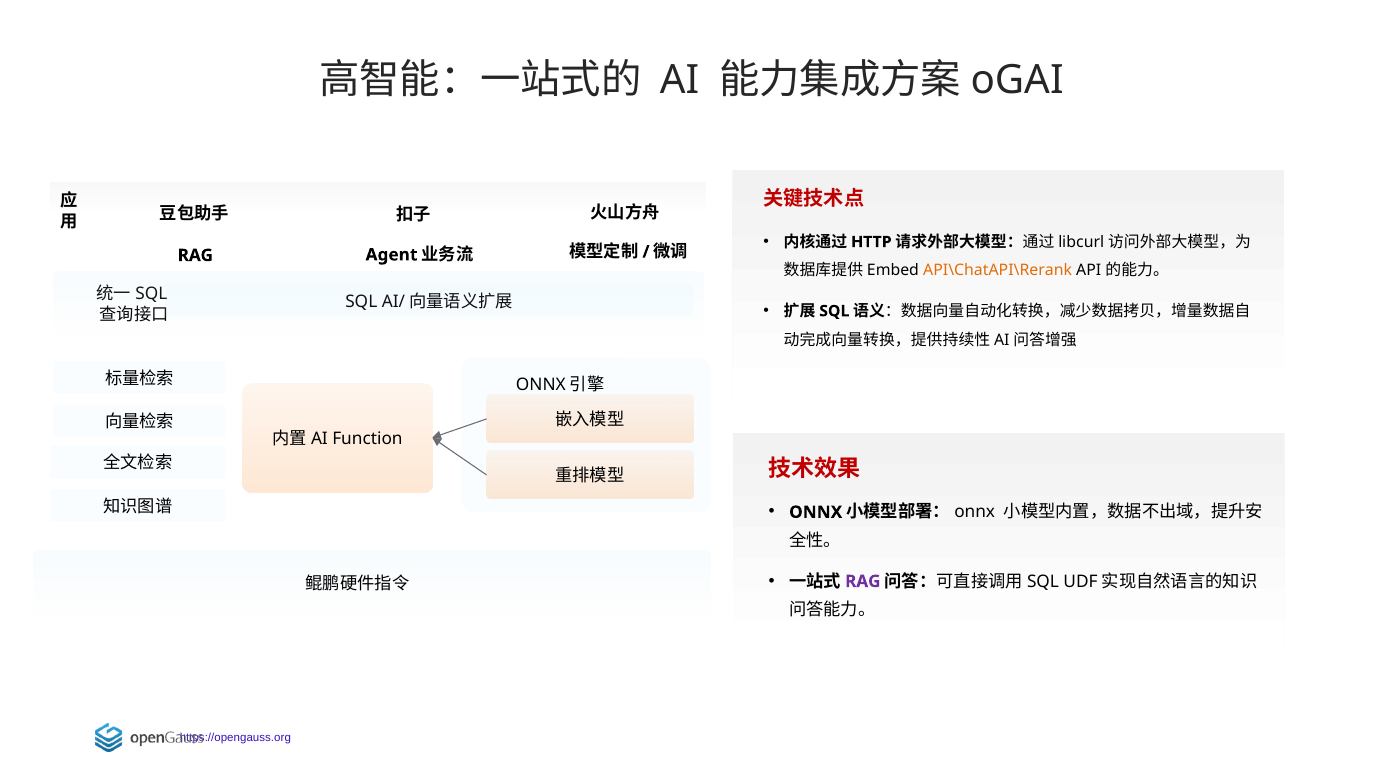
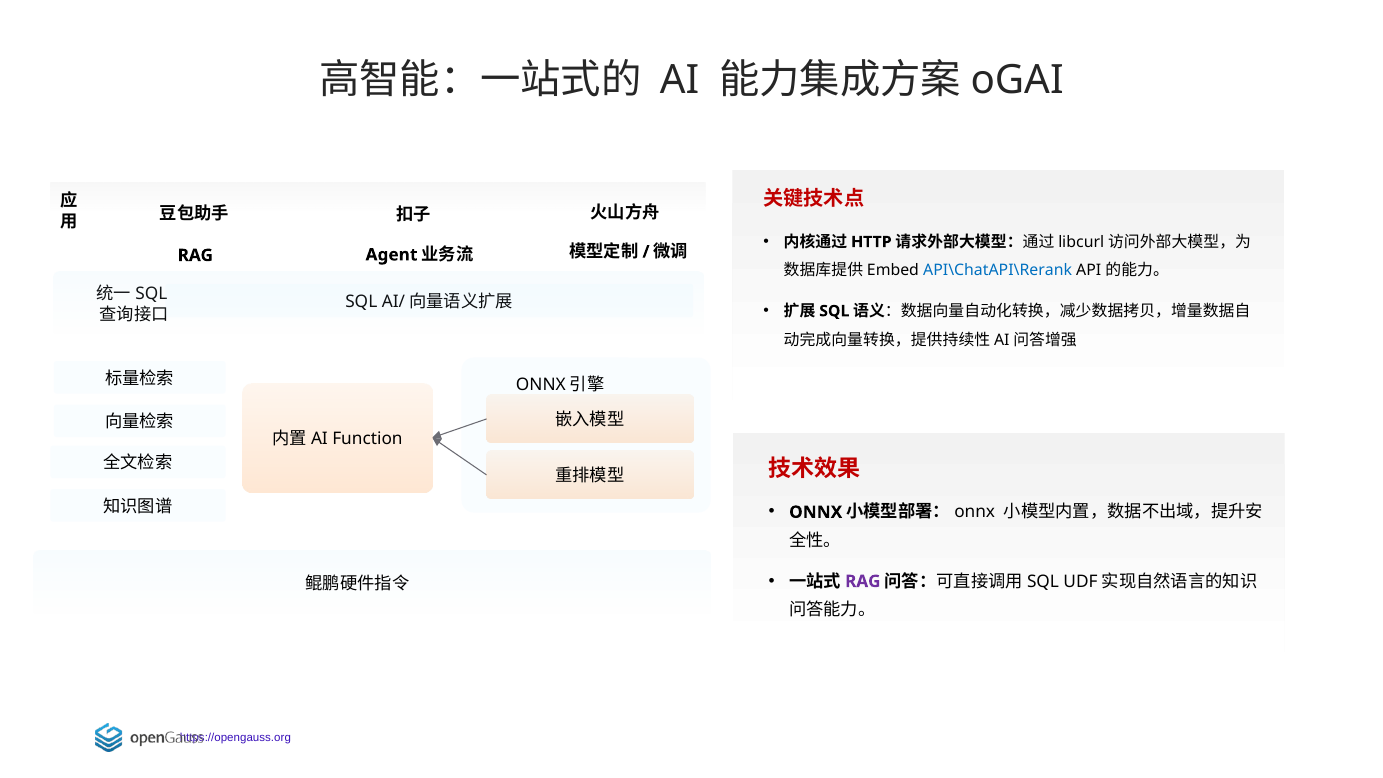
API\ChatAPI\Rerank colour: orange -> blue
